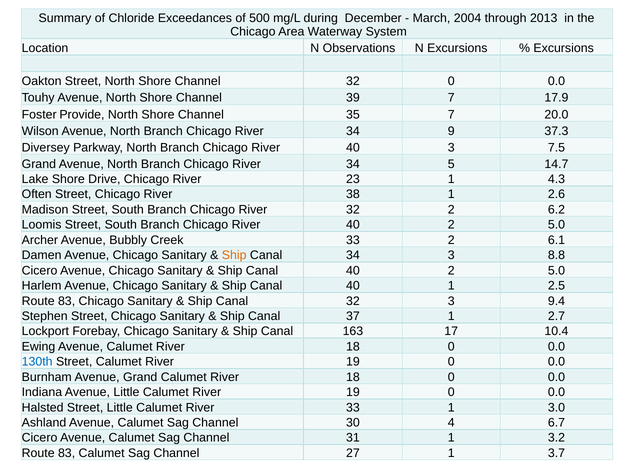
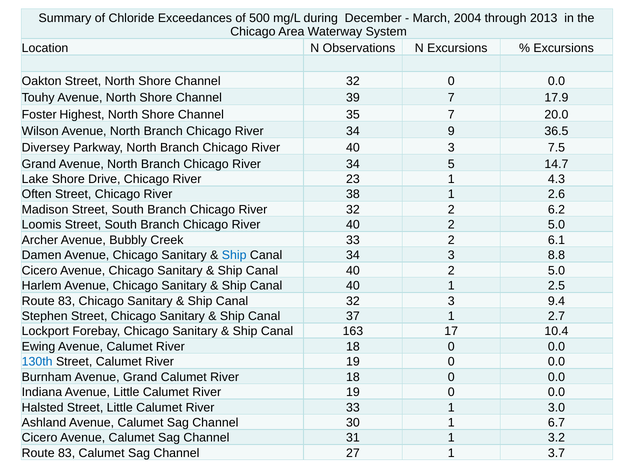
Provide: Provide -> Highest
37.3: 37.3 -> 36.5
Ship at (234, 255) colour: orange -> blue
30 4: 4 -> 1
